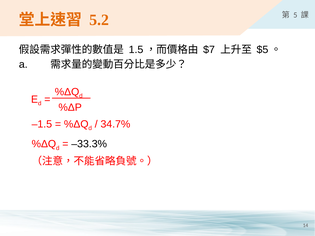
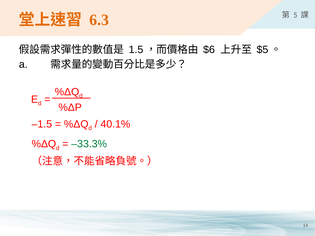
5.2: 5.2 -> 6.3
$7: $7 -> $6
34.7%: 34.7% -> 40.1%
–33.3% colour: black -> green
